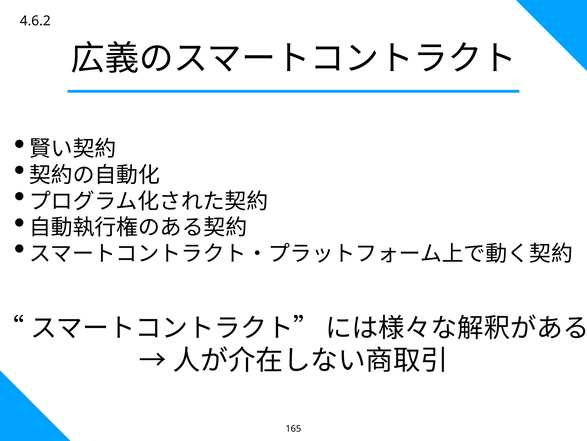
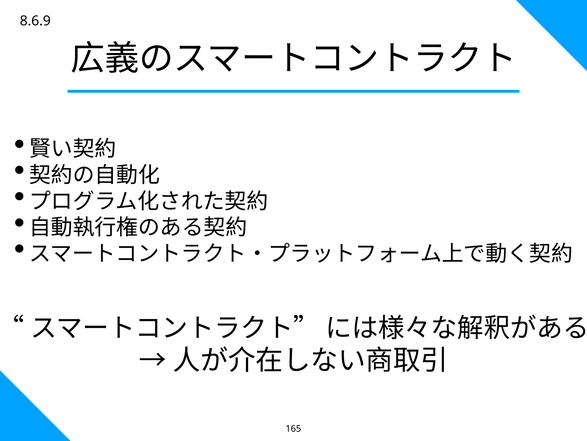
4.6.2: 4.6.2 -> 8.6.9
